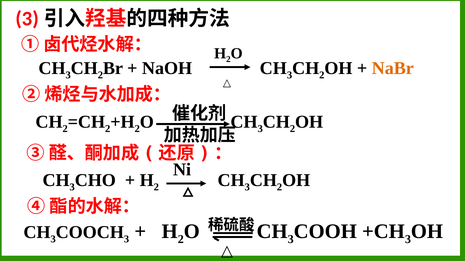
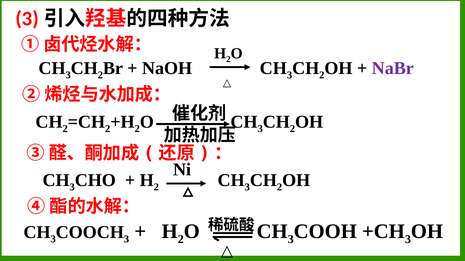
NaBr colour: orange -> purple
